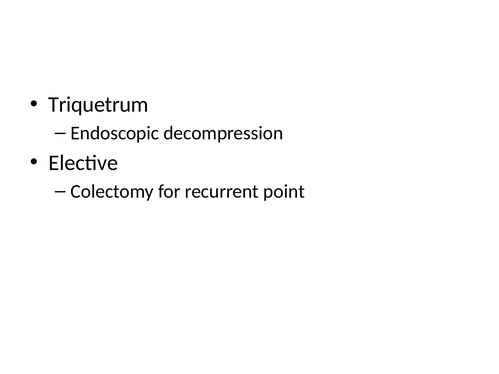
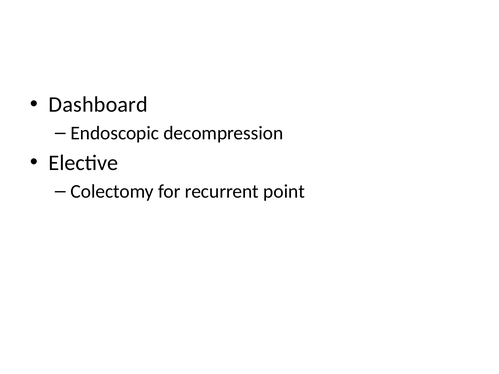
Triquetrum: Triquetrum -> Dashboard
